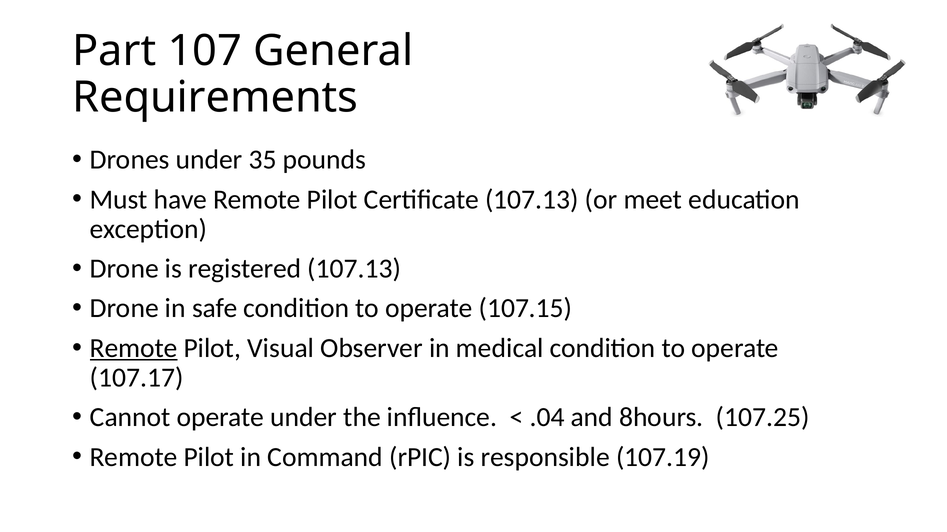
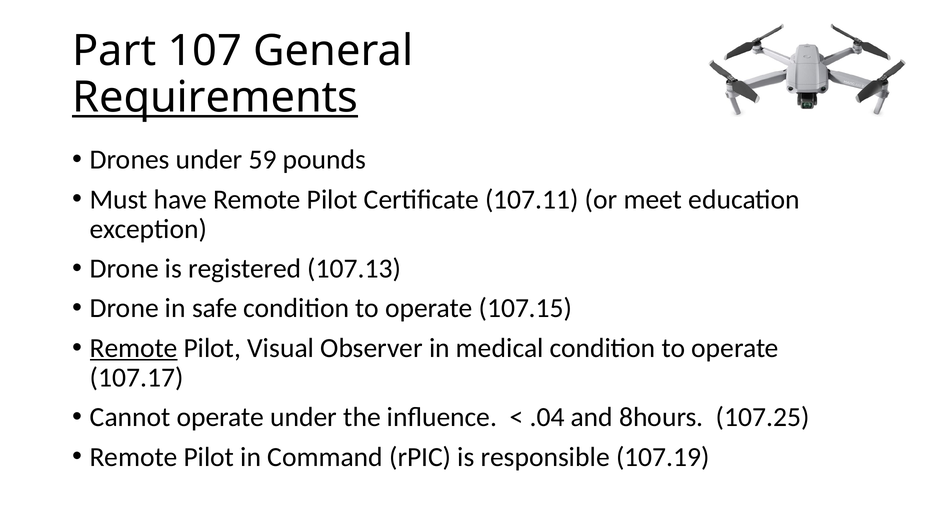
Requirements underline: none -> present
35: 35 -> 59
Certificate 107.13: 107.13 -> 107.11
